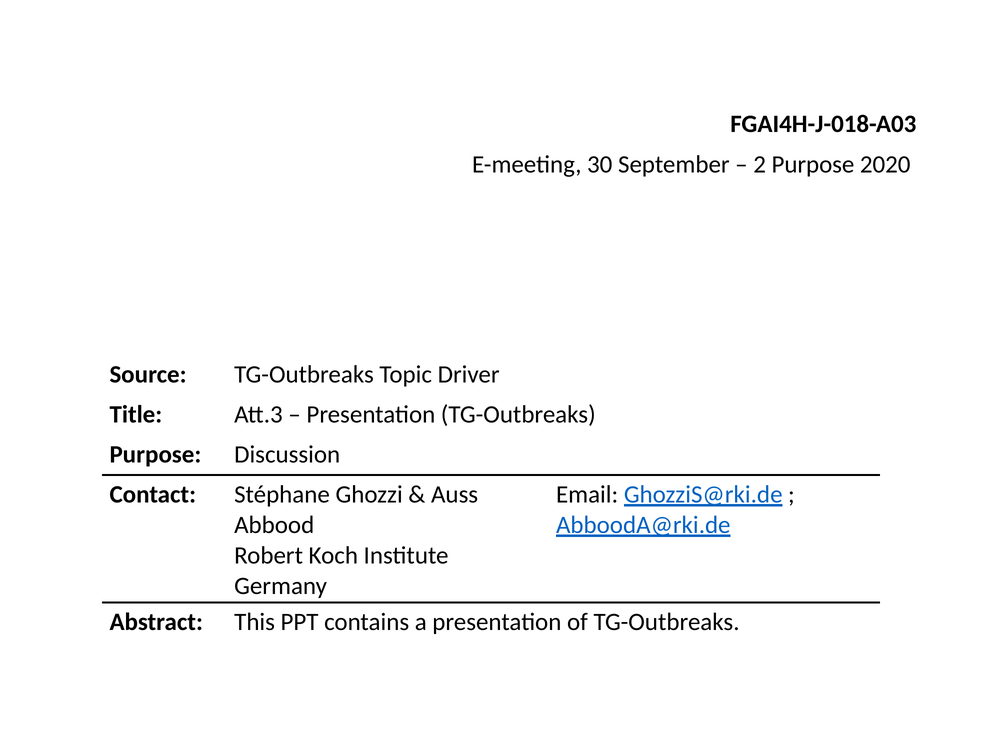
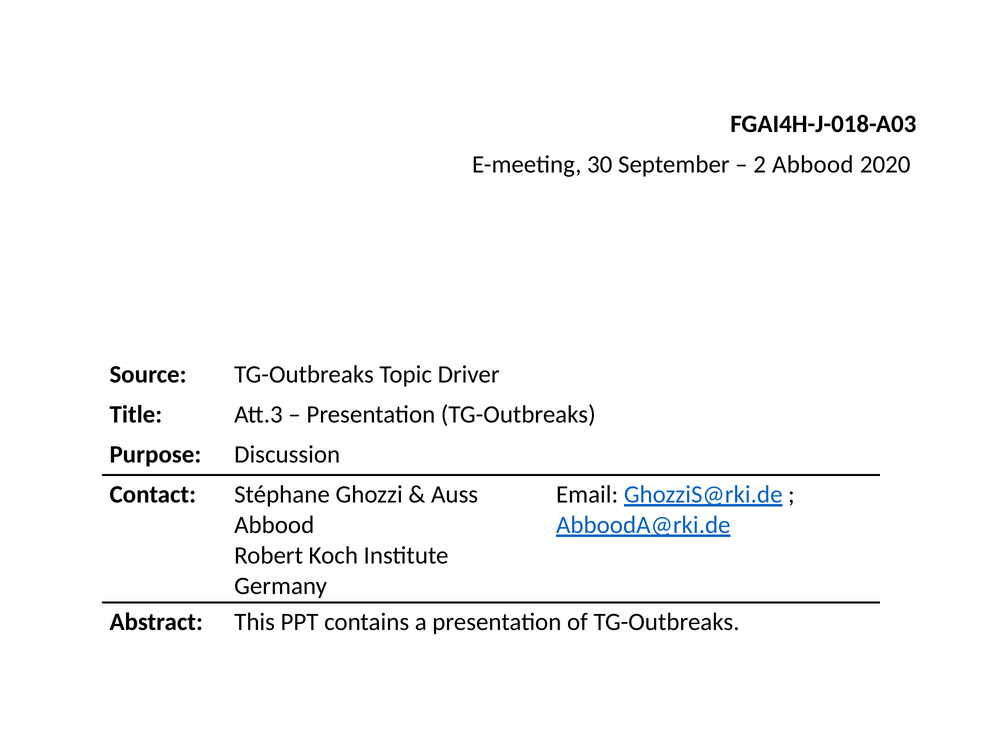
2 Purpose: Purpose -> Abbood
